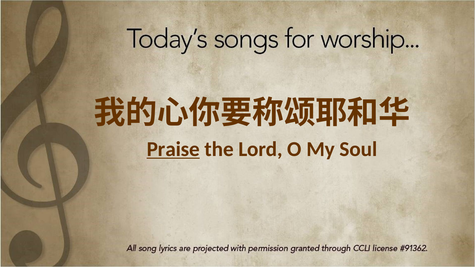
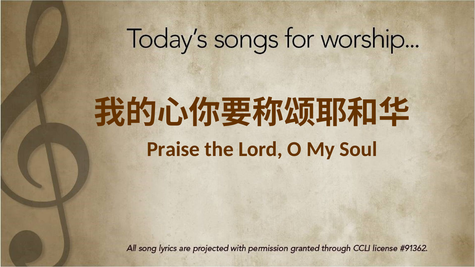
Praise underline: present -> none
